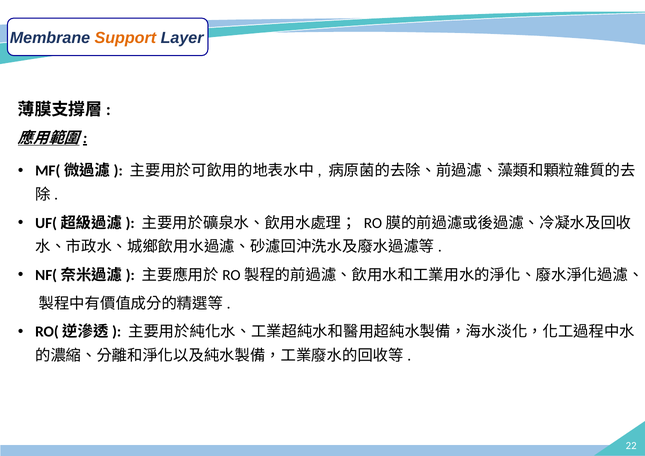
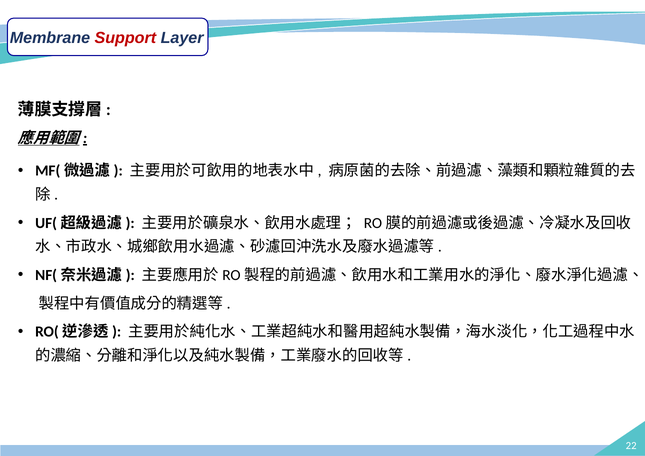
Support colour: orange -> red
